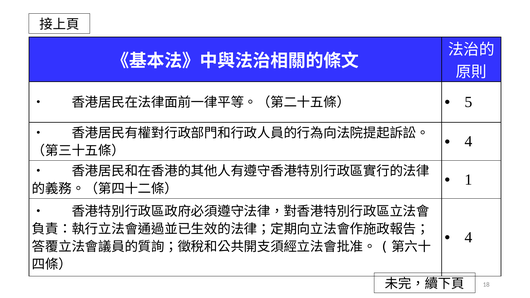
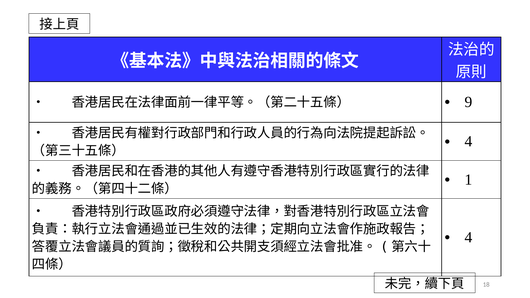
5: 5 -> 9
